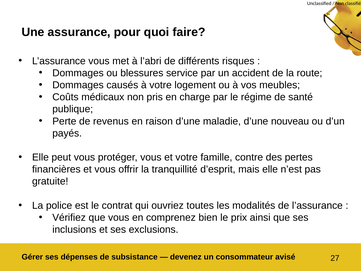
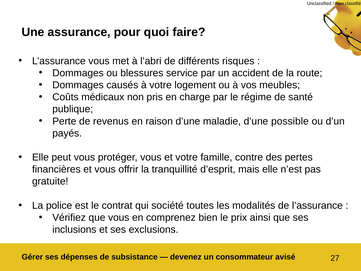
nouveau: nouveau -> possible
ouvriez: ouvriez -> société
